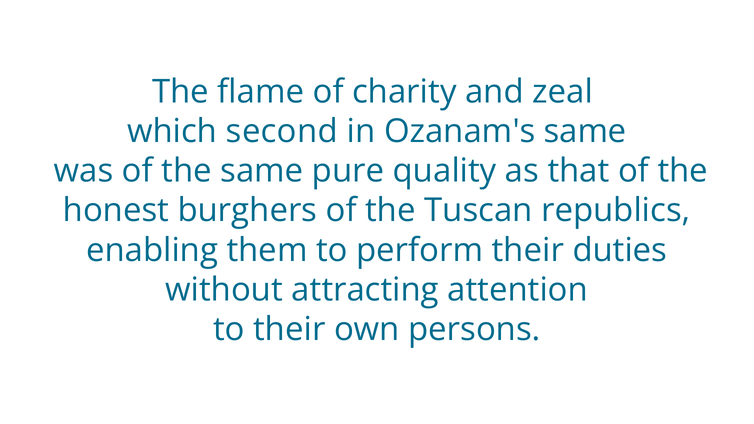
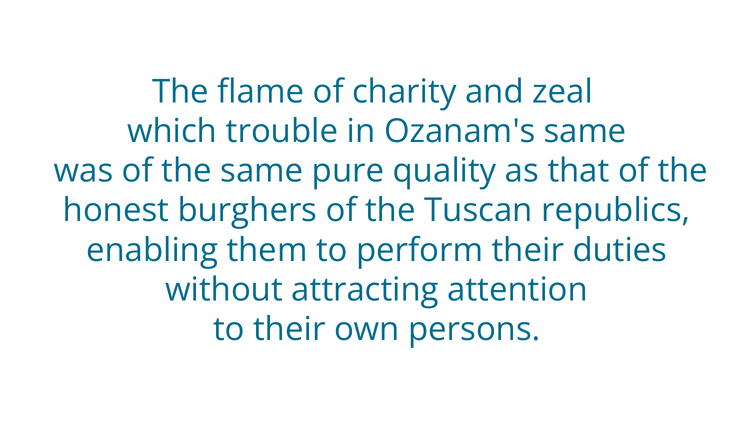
second: second -> trouble
